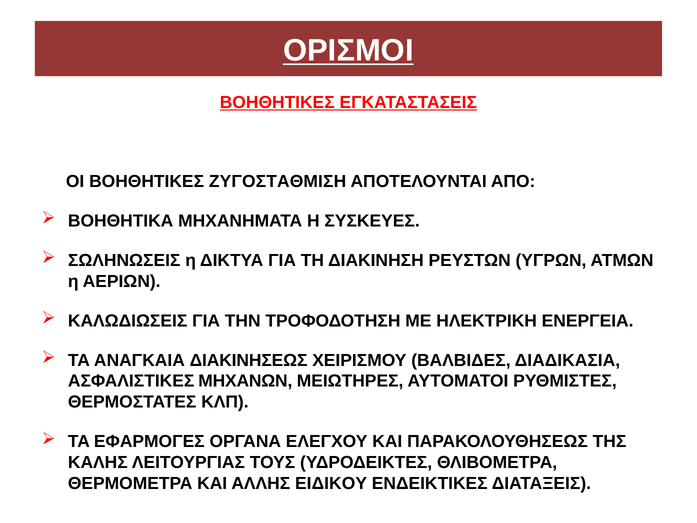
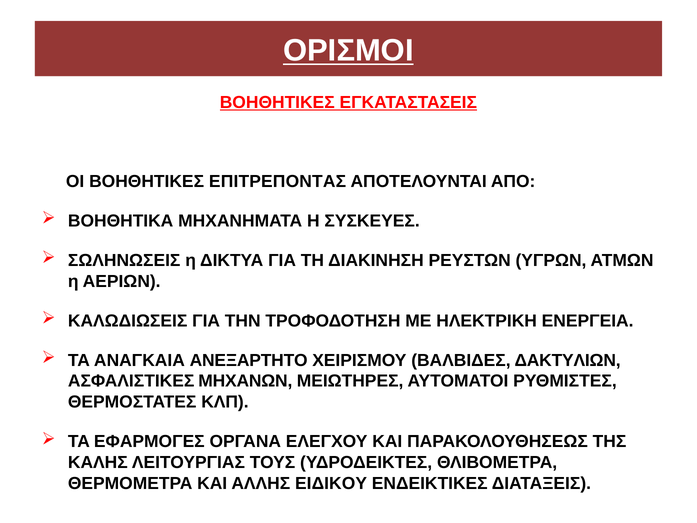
ΖΥΓΟΣΤΑΘΜΙΣΗ: ΖΥΓΟΣΤΑΘΜΙΣΗ -> ΕΠΙΤΡΕΠΟΝΤΑΣ
ΔΙΑΚΙΝΗΣΕΩΣ: ΔΙΑΚΙΝΗΣΕΩΣ -> ΑΝΕΞΑΡΤΗΤΟ
ΔΙΑΔΙΚΑΣΙΑ: ΔΙΑΔΙΚΑΣΙΑ -> ΔΑΚΤΥΛΙΩΝ
